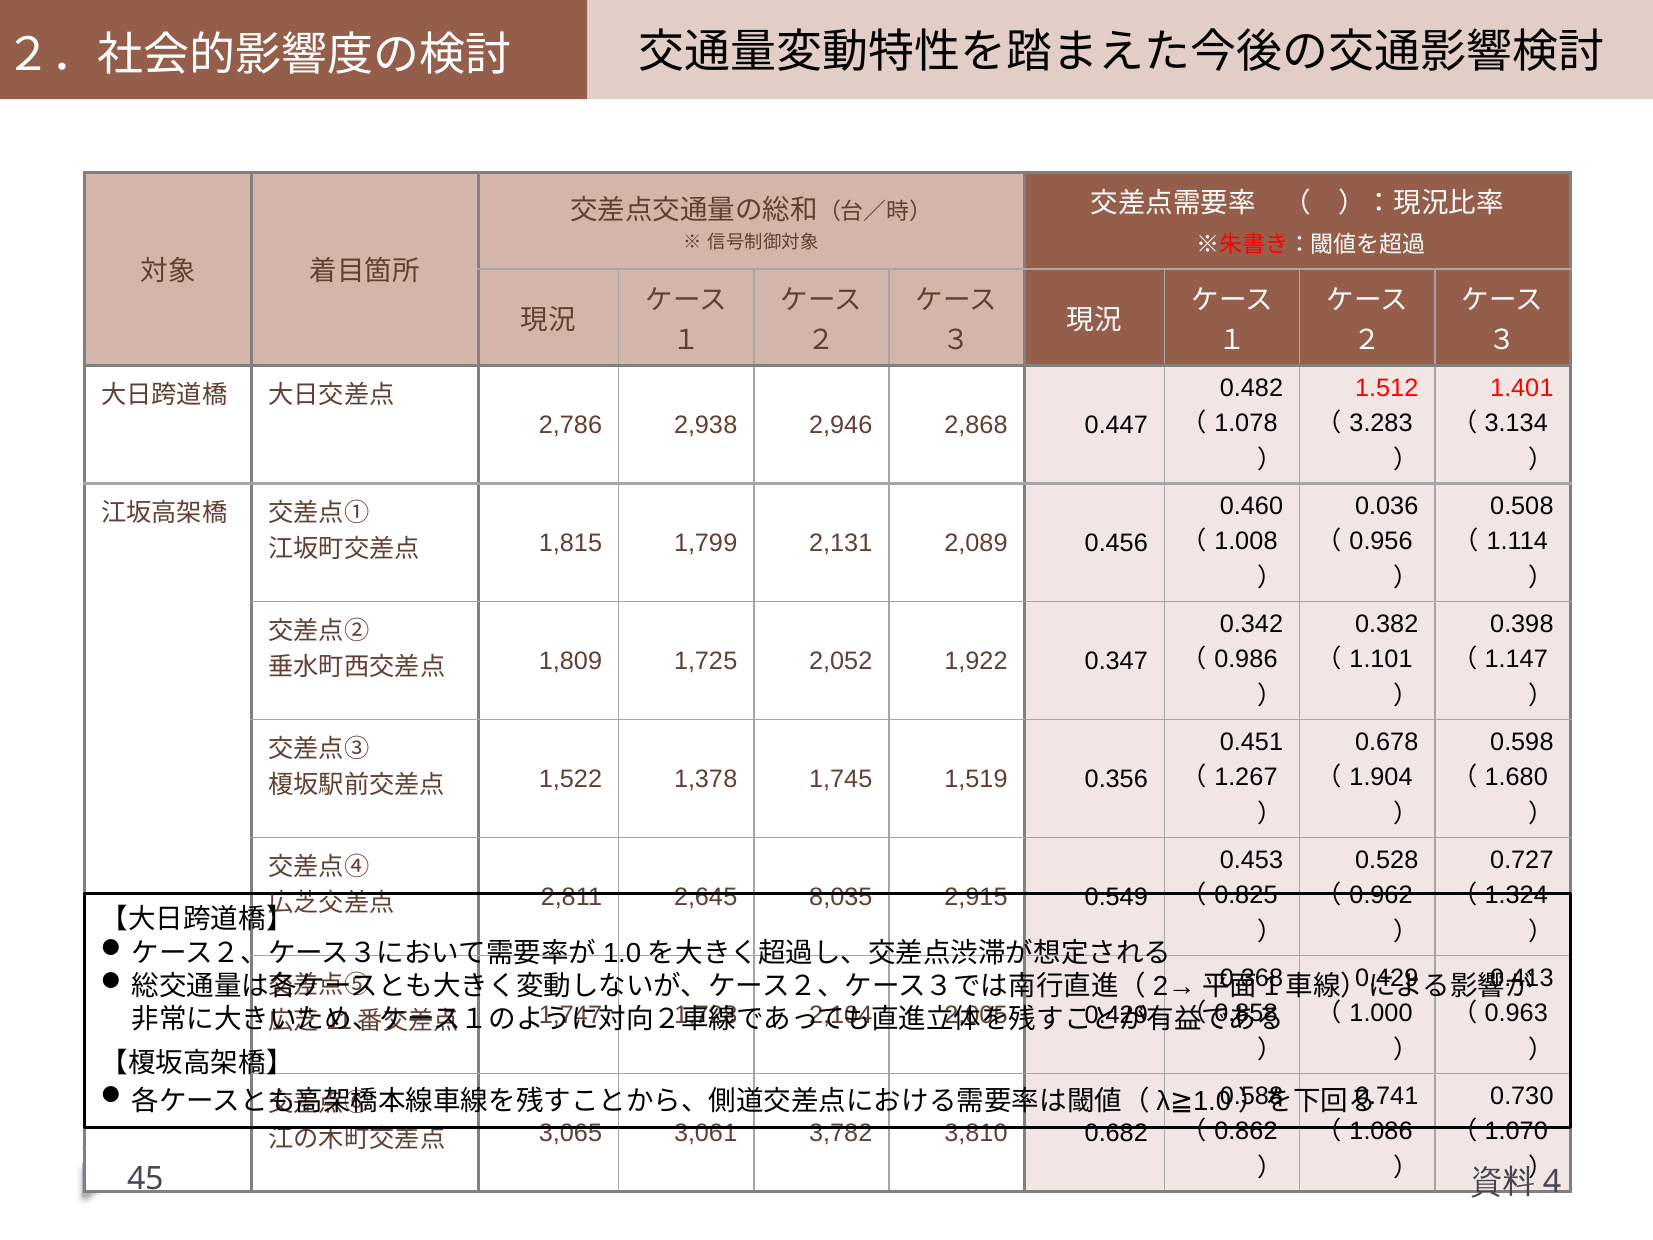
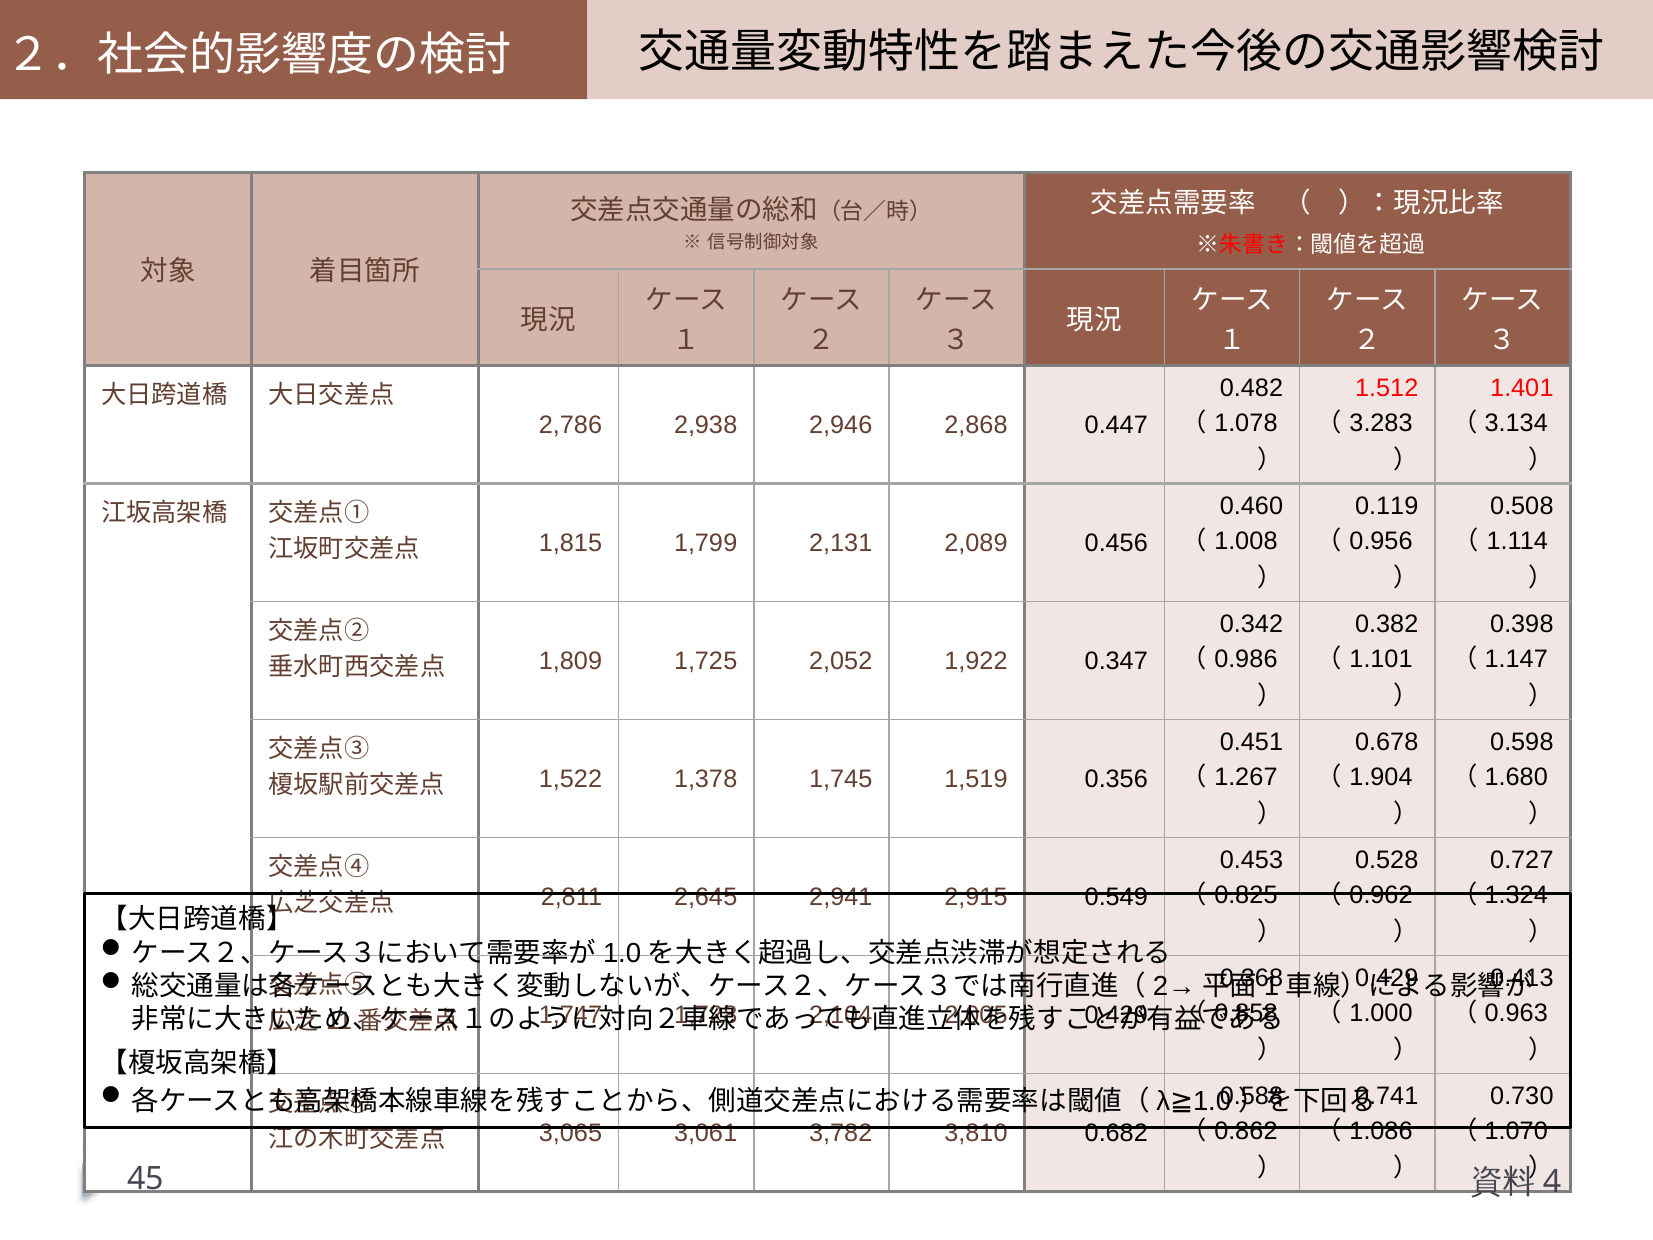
0.036: 0.036 -> 0.119
8,035: 8,035 -> 2,941
